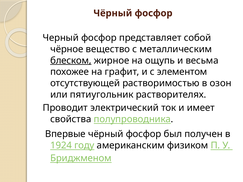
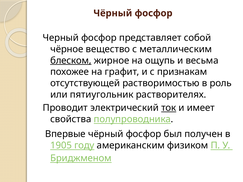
элементом: элементом -> признакам
озон: озон -> роль
ток underline: none -> present
1924: 1924 -> 1905
